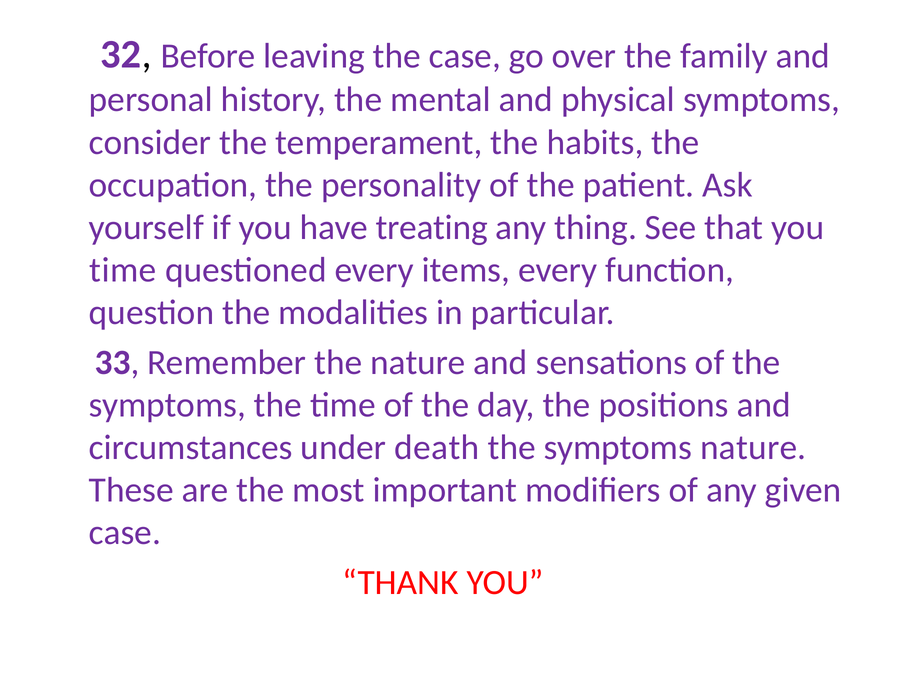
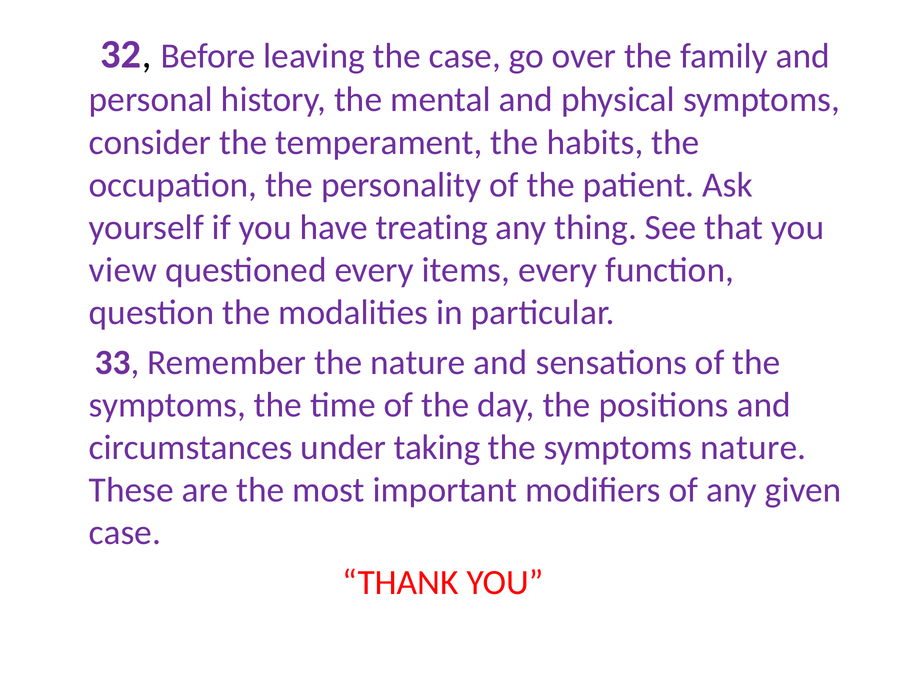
time at (123, 270): time -> view
death: death -> taking
